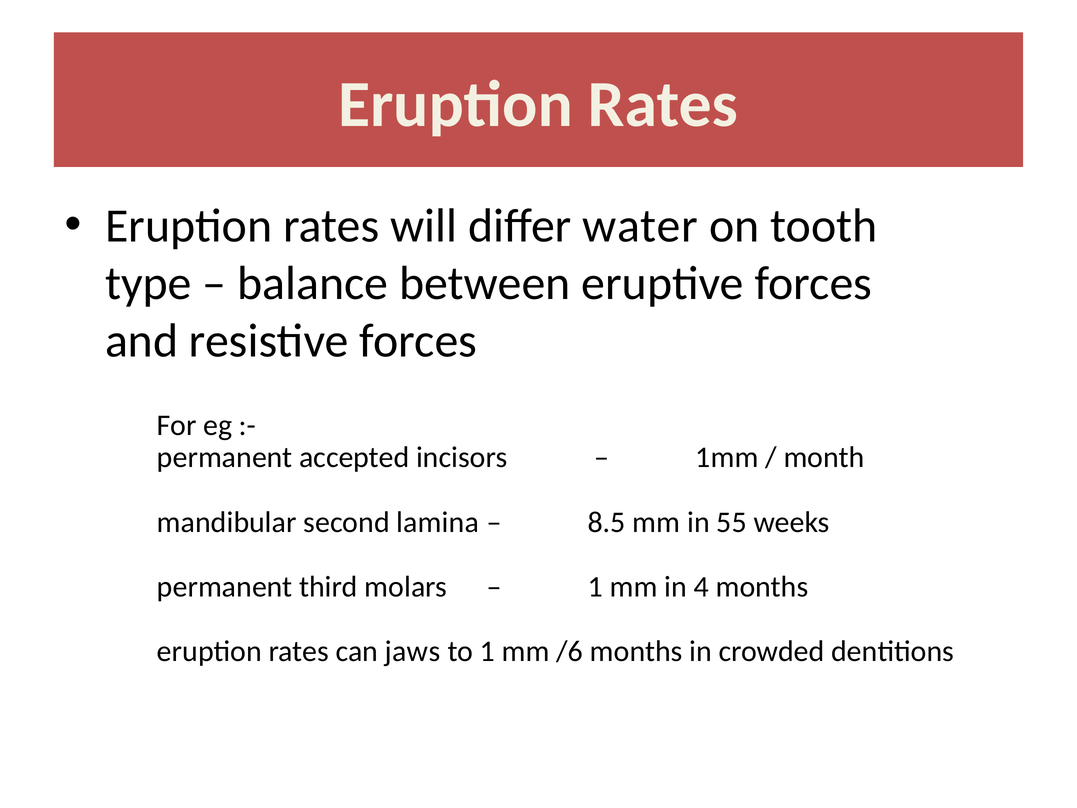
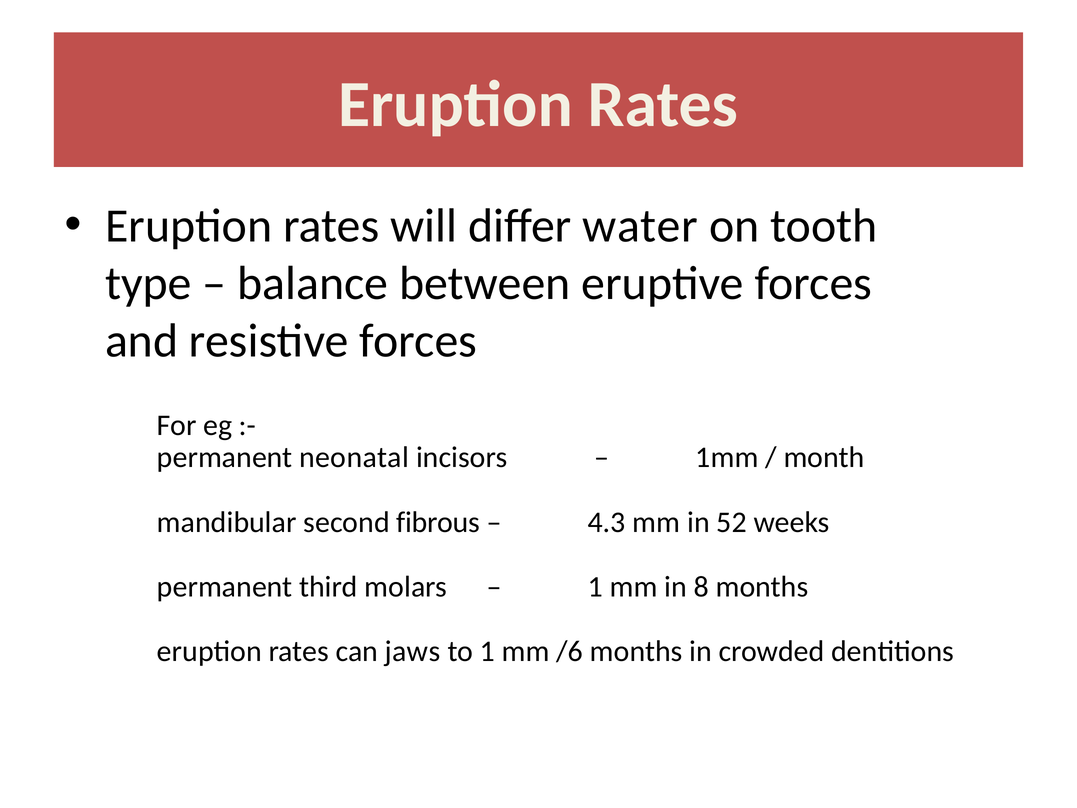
accepted: accepted -> neonatal
lamina: lamina -> fibrous
8.5: 8.5 -> 4.3
55: 55 -> 52
4: 4 -> 8
